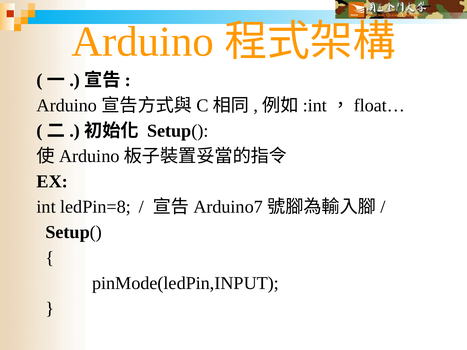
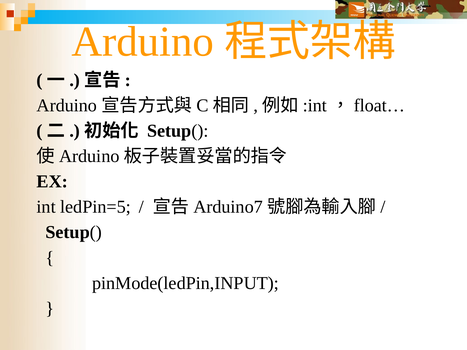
ledPin=8: ledPin=8 -> ledPin=5
